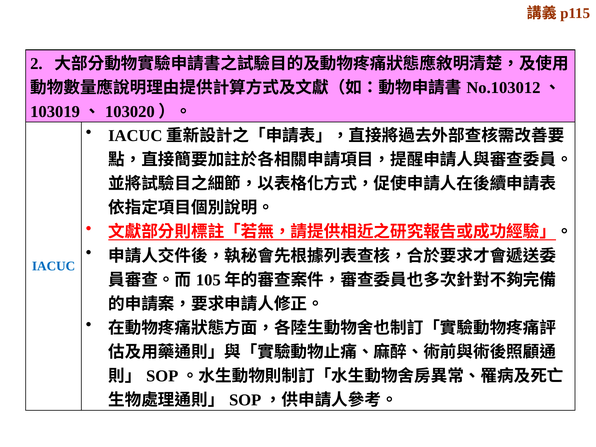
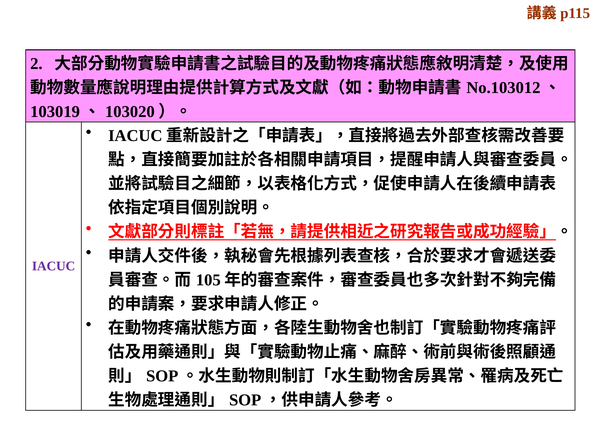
IACUC colour: blue -> purple
